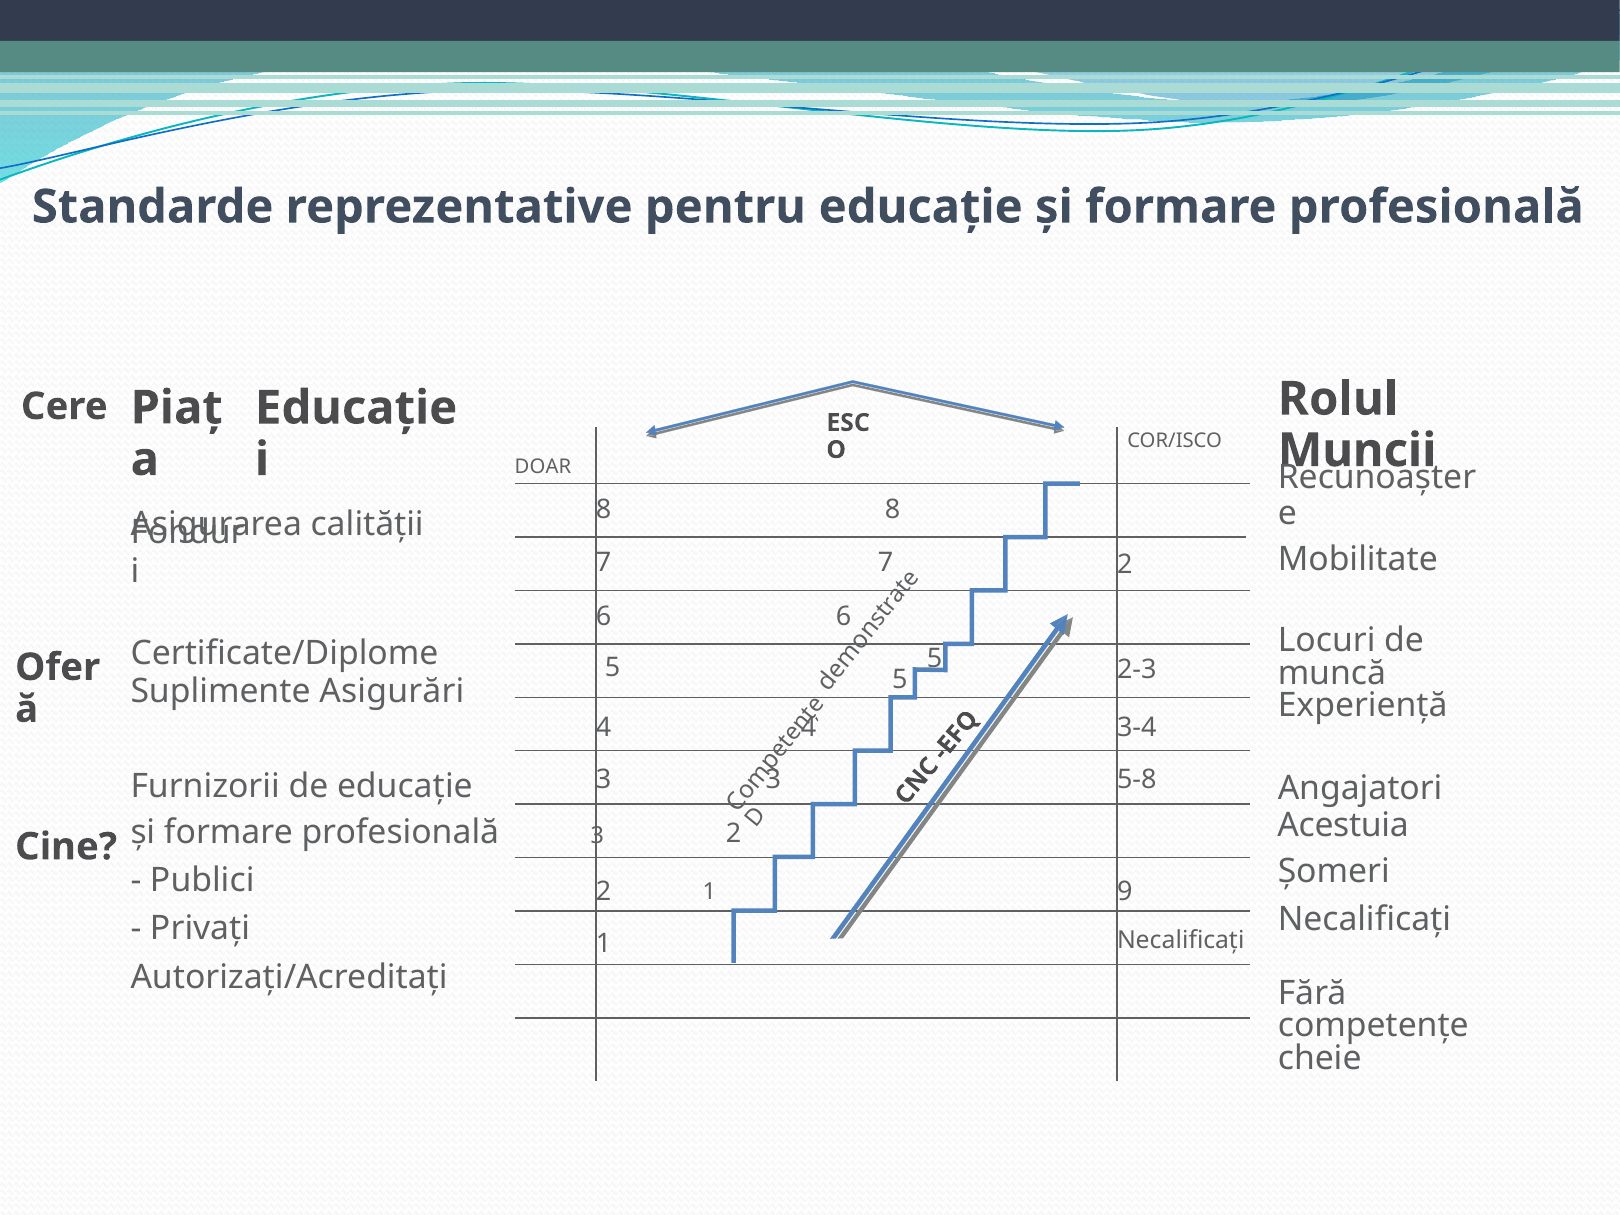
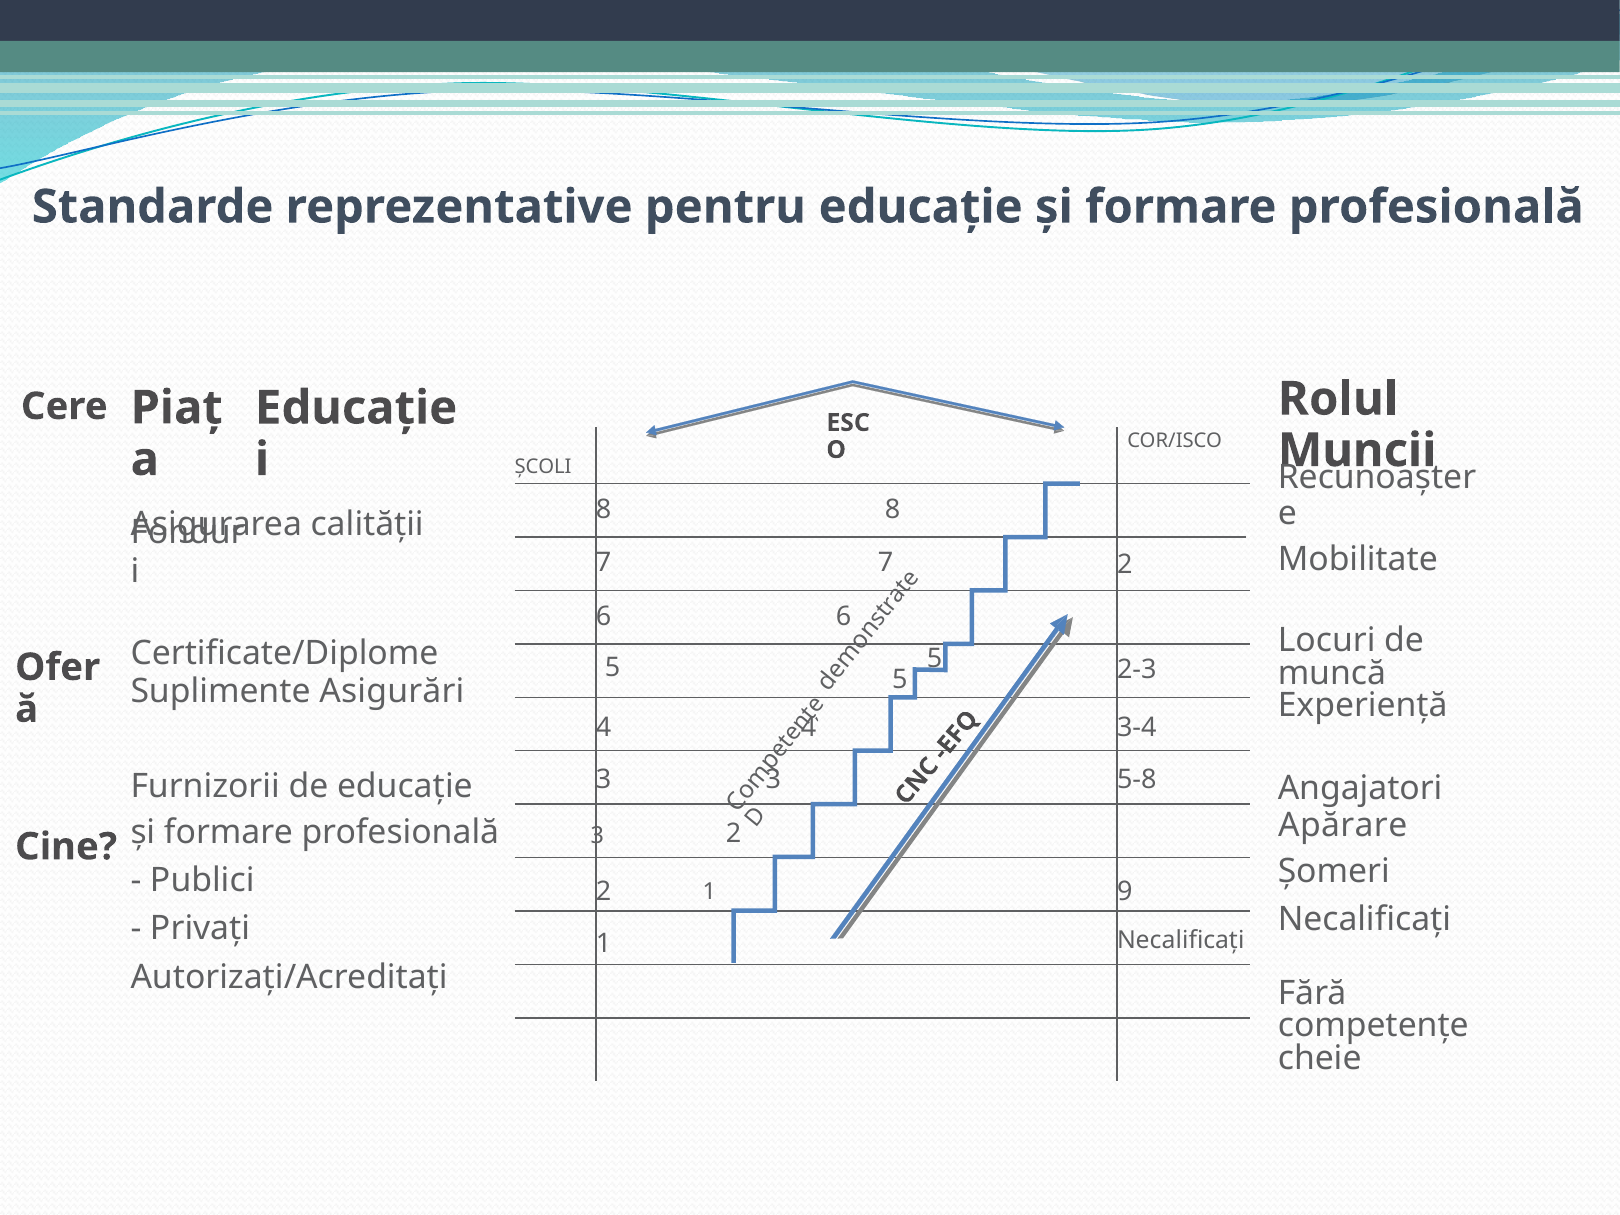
DOAR: DOAR -> ȘCOLI
Acestuia: Acestuia -> Apărare
